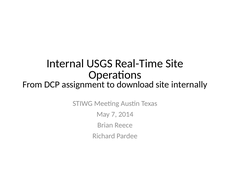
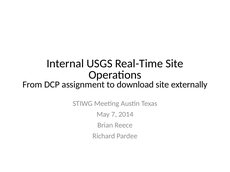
internally: internally -> externally
